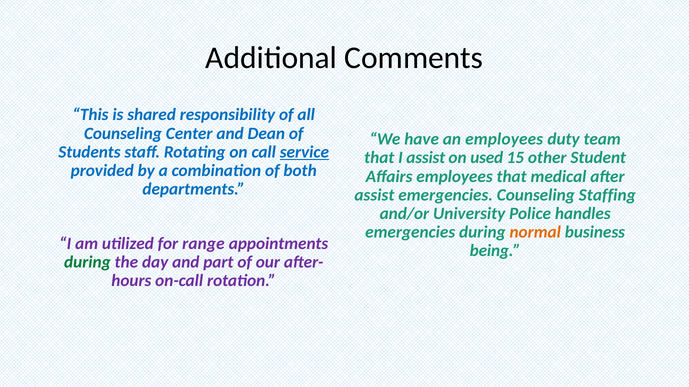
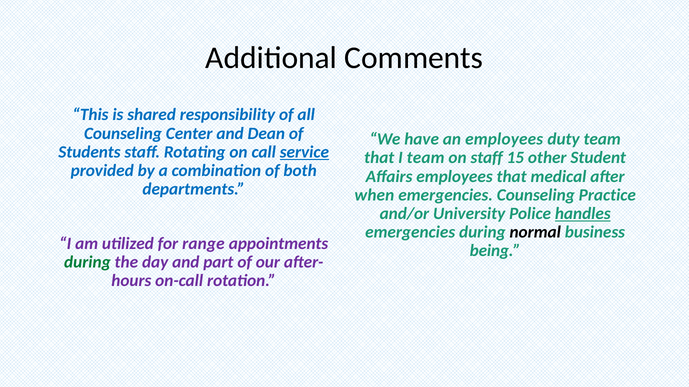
I assist: assist -> team
on used: used -> staff
assist at (374, 195): assist -> when
Staffing: Staffing -> Practice
handles underline: none -> present
normal colour: orange -> black
